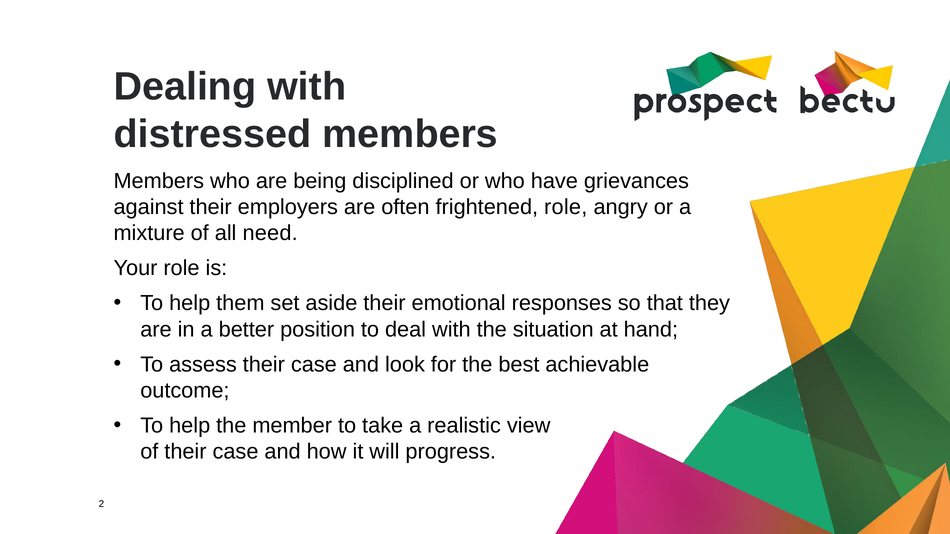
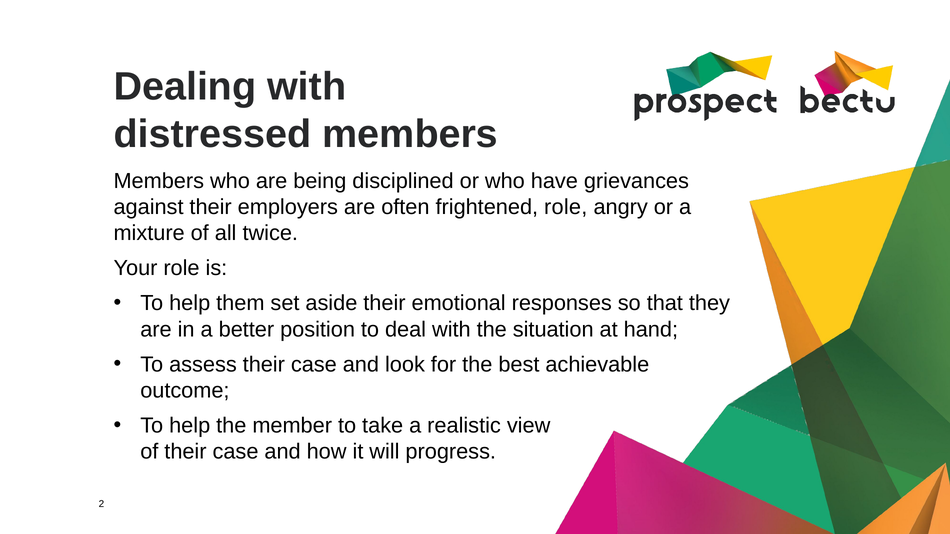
need: need -> twice
